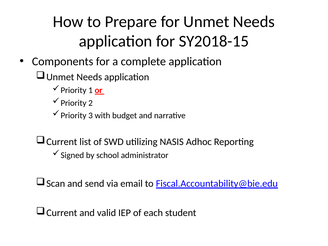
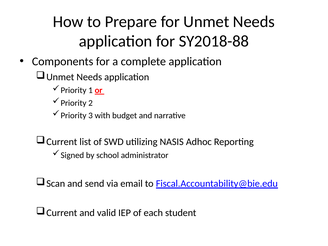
SY2018-15: SY2018-15 -> SY2018-88
